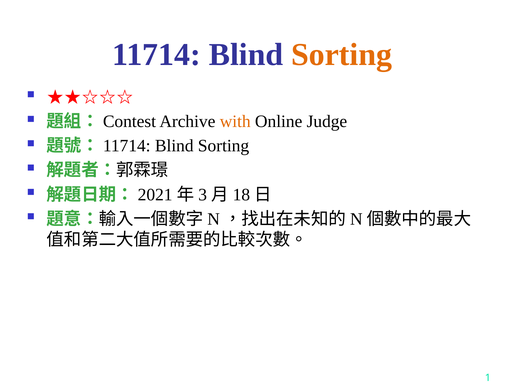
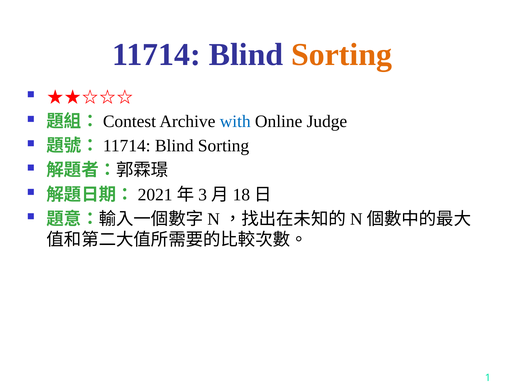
with colour: orange -> blue
